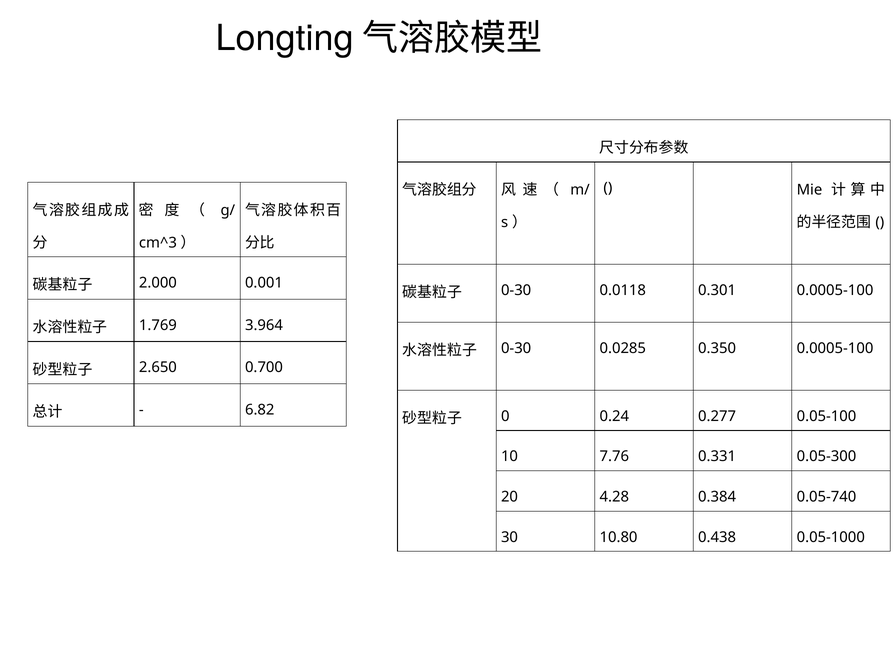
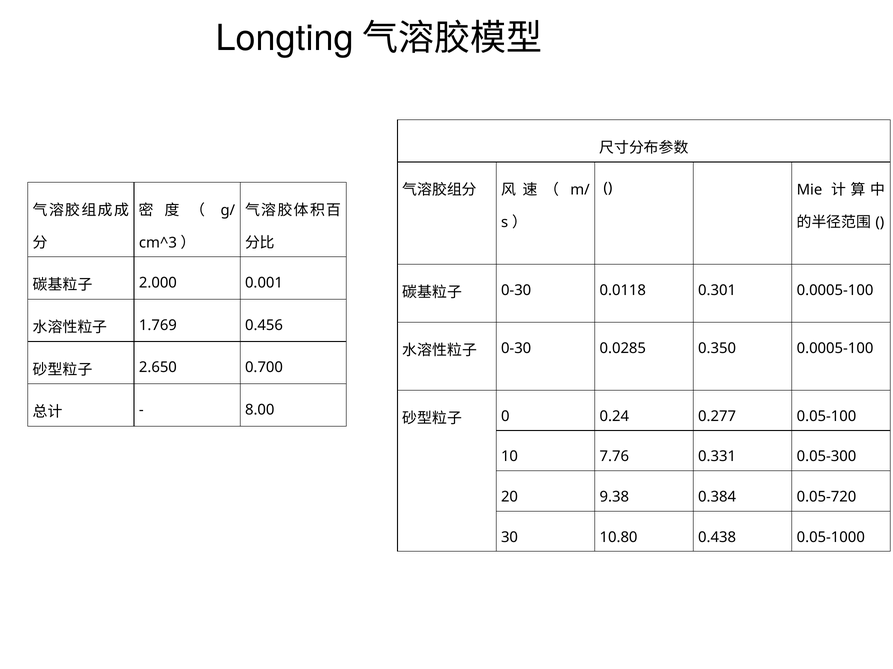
3.964: 3.964 -> 0.456
6.82: 6.82 -> 8.00
4.28: 4.28 -> 9.38
0.05-740: 0.05-740 -> 0.05-720
